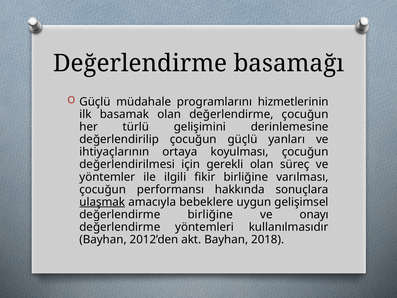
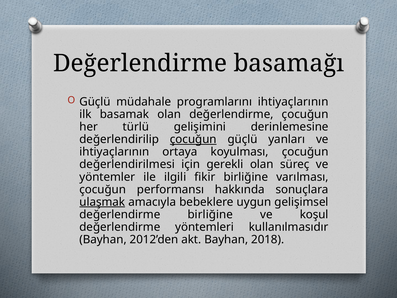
programlarını hizmetlerinin: hizmetlerinin -> ihtiyaçlarının
çocuğun at (193, 139) underline: none -> present
onayı: onayı -> koşul
